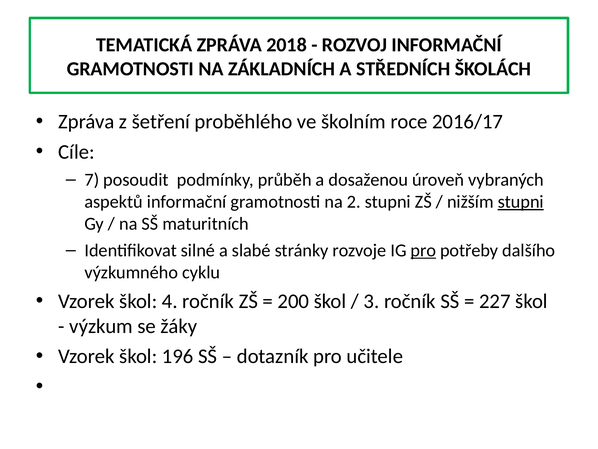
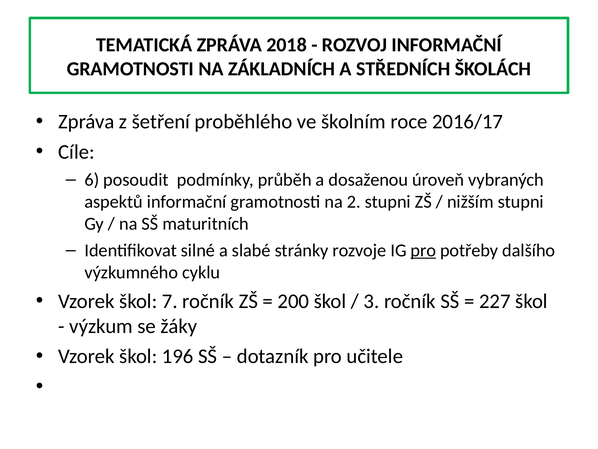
7: 7 -> 6
stupni at (521, 202) underline: present -> none
4: 4 -> 7
